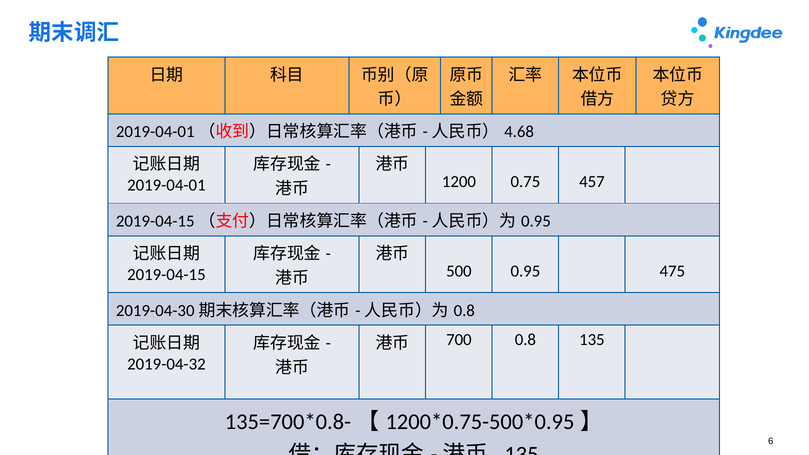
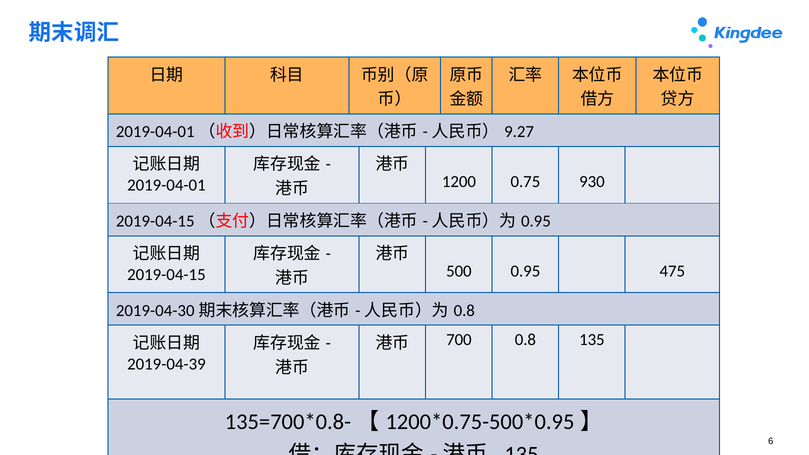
4.68: 4.68 -> 9.27
457: 457 -> 930
2019-04-32: 2019-04-32 -> 2019-04-39
